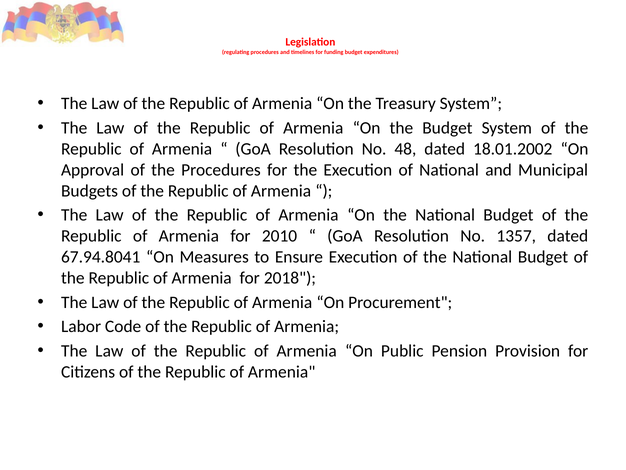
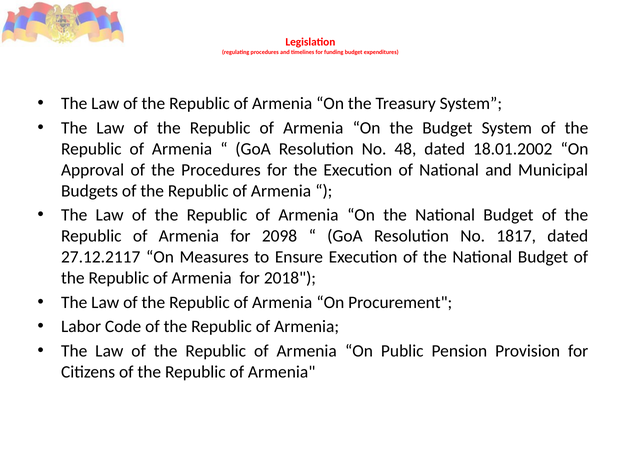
2010: 2010 -> 2098
1357: 1357 -> 1817
67.94.8041: 67.94.8041 -> 27.12.2117
